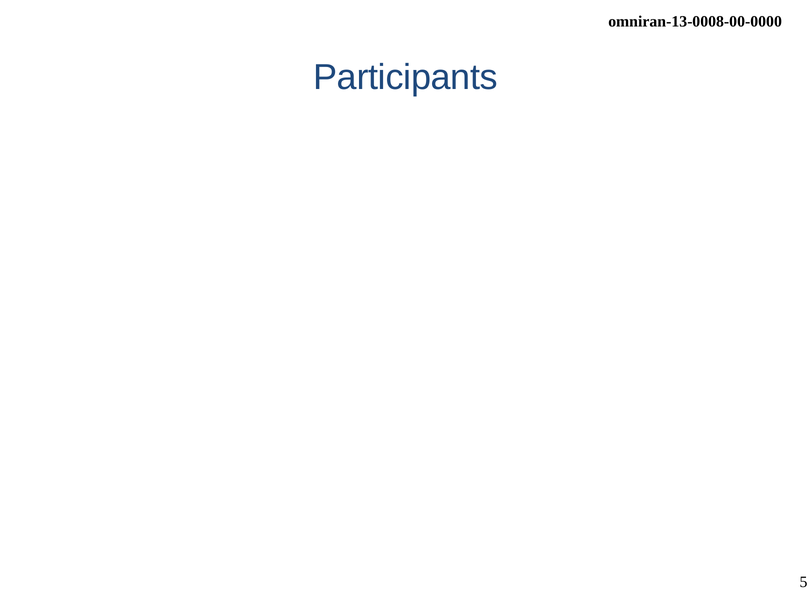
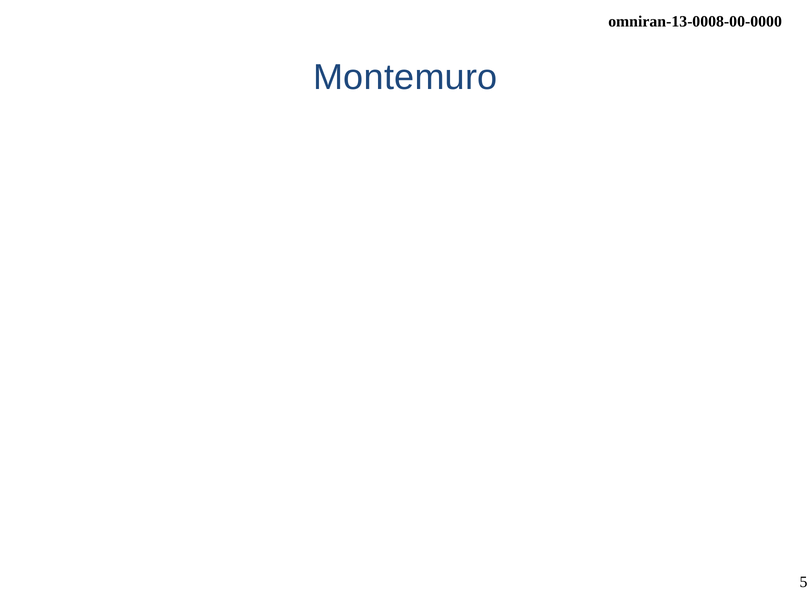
Participants: Participants -> Montemuro
